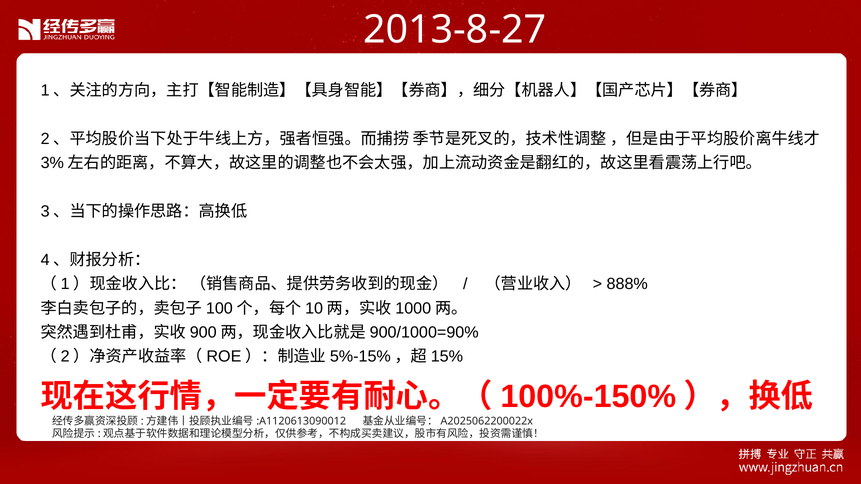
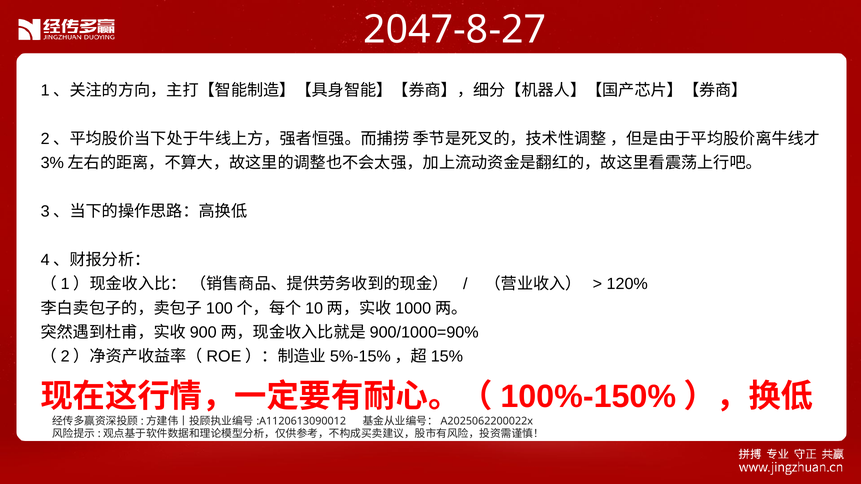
2013-8-27: 2013-8-27 -> 2047-8-27
888%: 888% -> 120%
